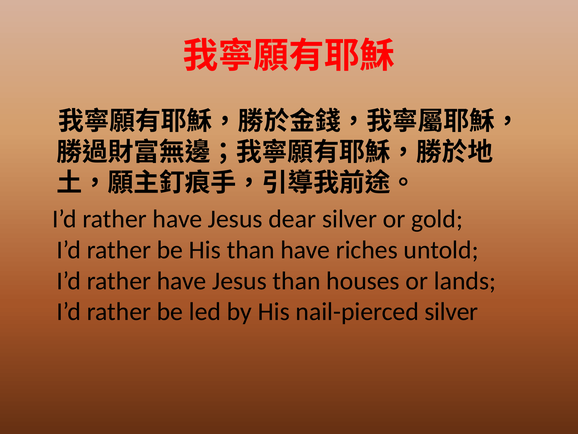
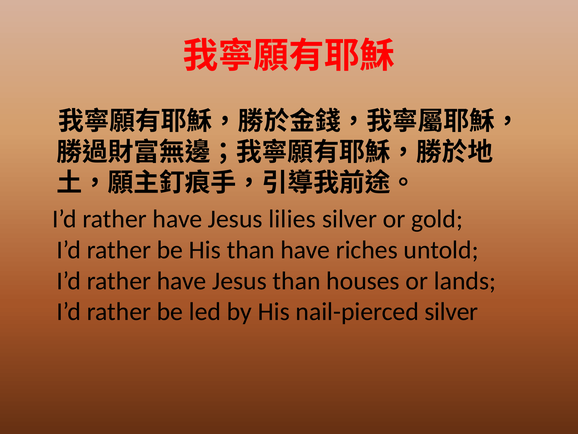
dear: dear -> lilies
